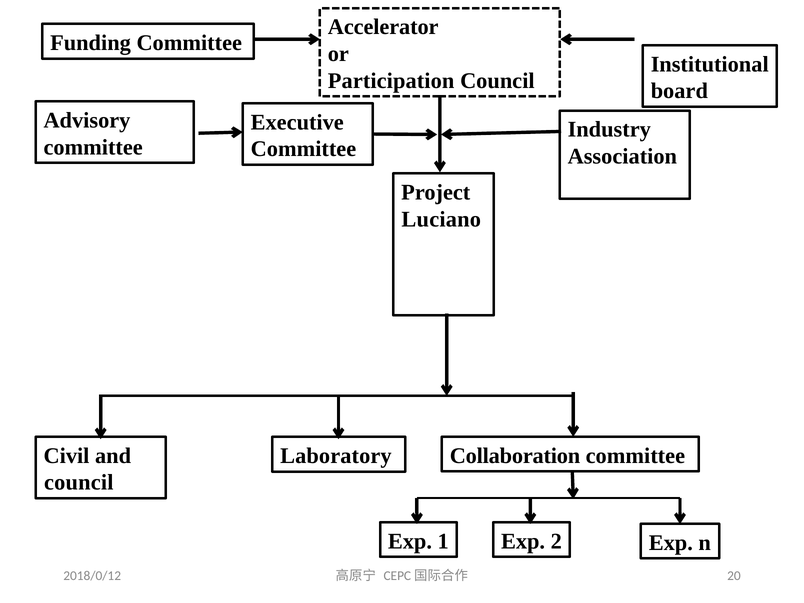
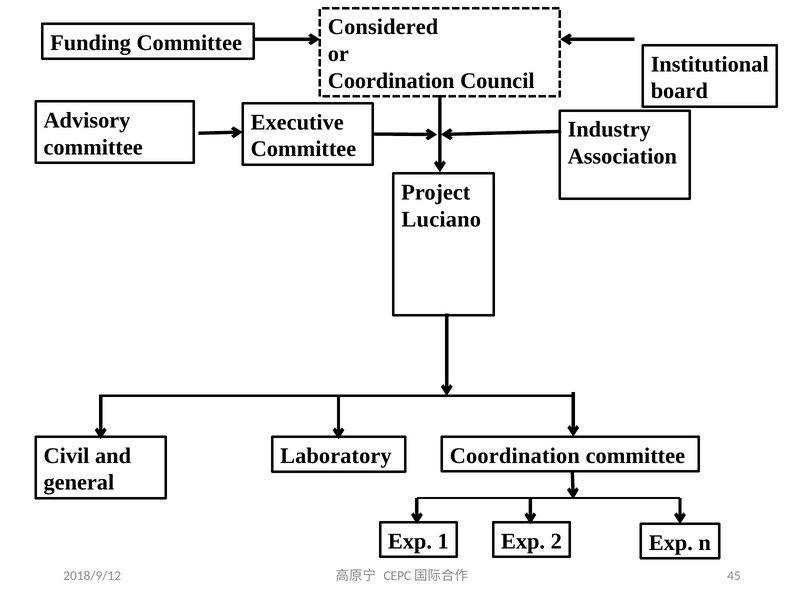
Accelerator: Accelerator -> Considered
Participation at (391, 81): Participation -> Coordination
Collaboration at (515, 456): Collaboration -> Coordination
council at (79, 483): council -> general
2018/0/12: 2018/0/12 -> 2018/9/12
20: 20 -> 45
